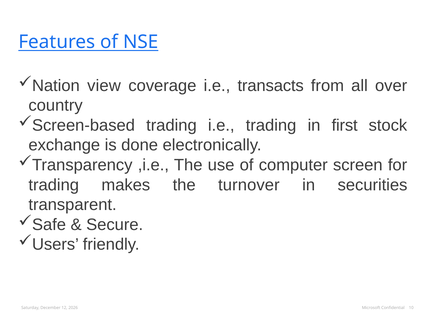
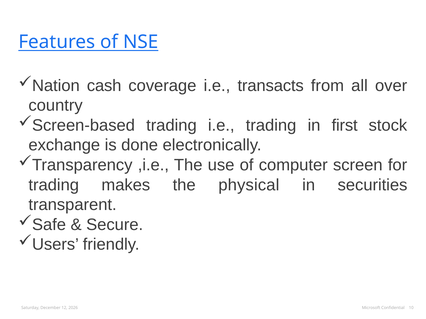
view: view -> cash
turnover: turnover -> physical
